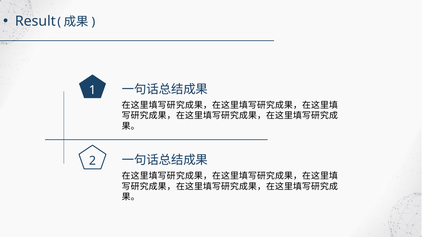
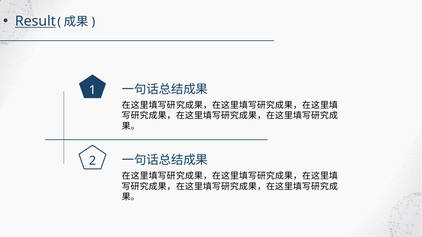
Result underline: none -> present
